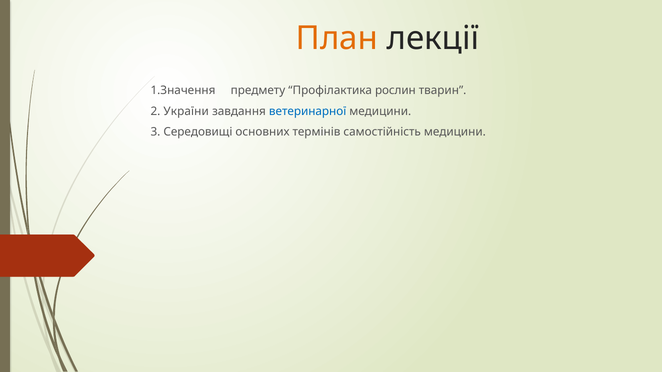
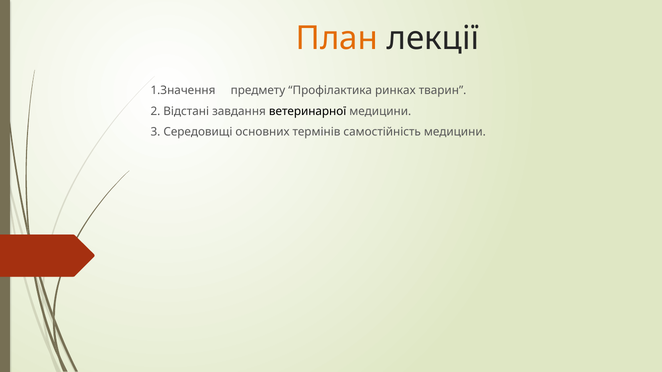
рослин: рослин -> ринках
України: України -> Відстані
ветеринарної colour: blue -> black
